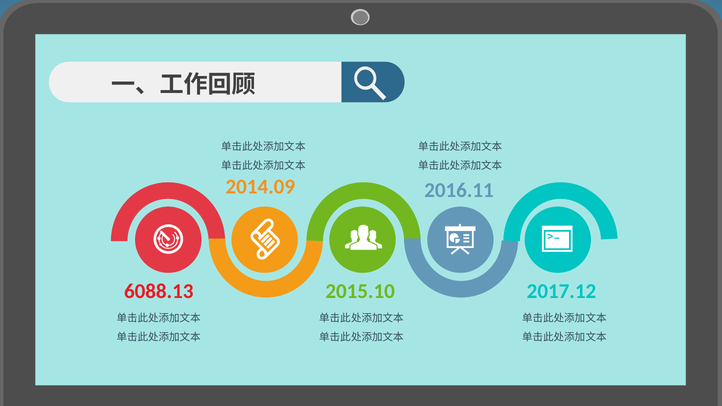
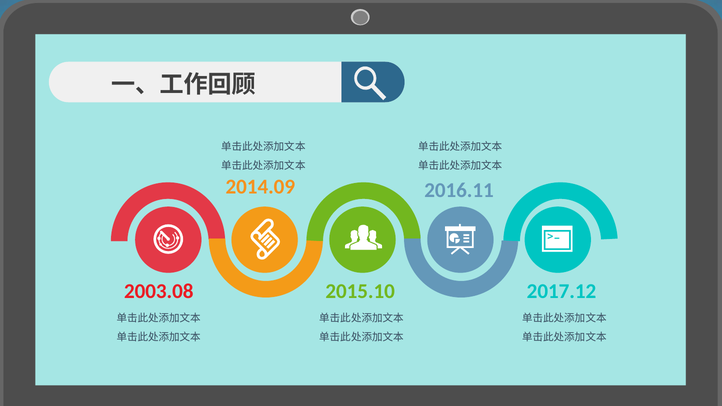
6088.13: 6088.13 -> 2003.08
